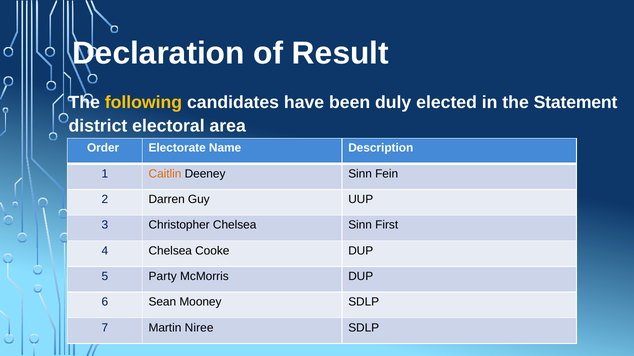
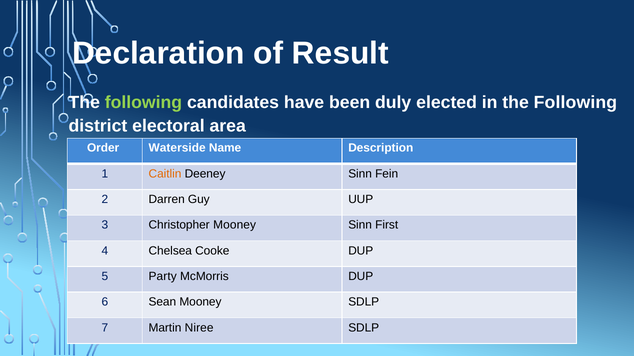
following at (143, 103) colour: yellow -> light green
in the Statement: Statement -> Following
Electorate: Electorate -> Waterside
Christopher Chelsea: Chelsea -> Mooney
